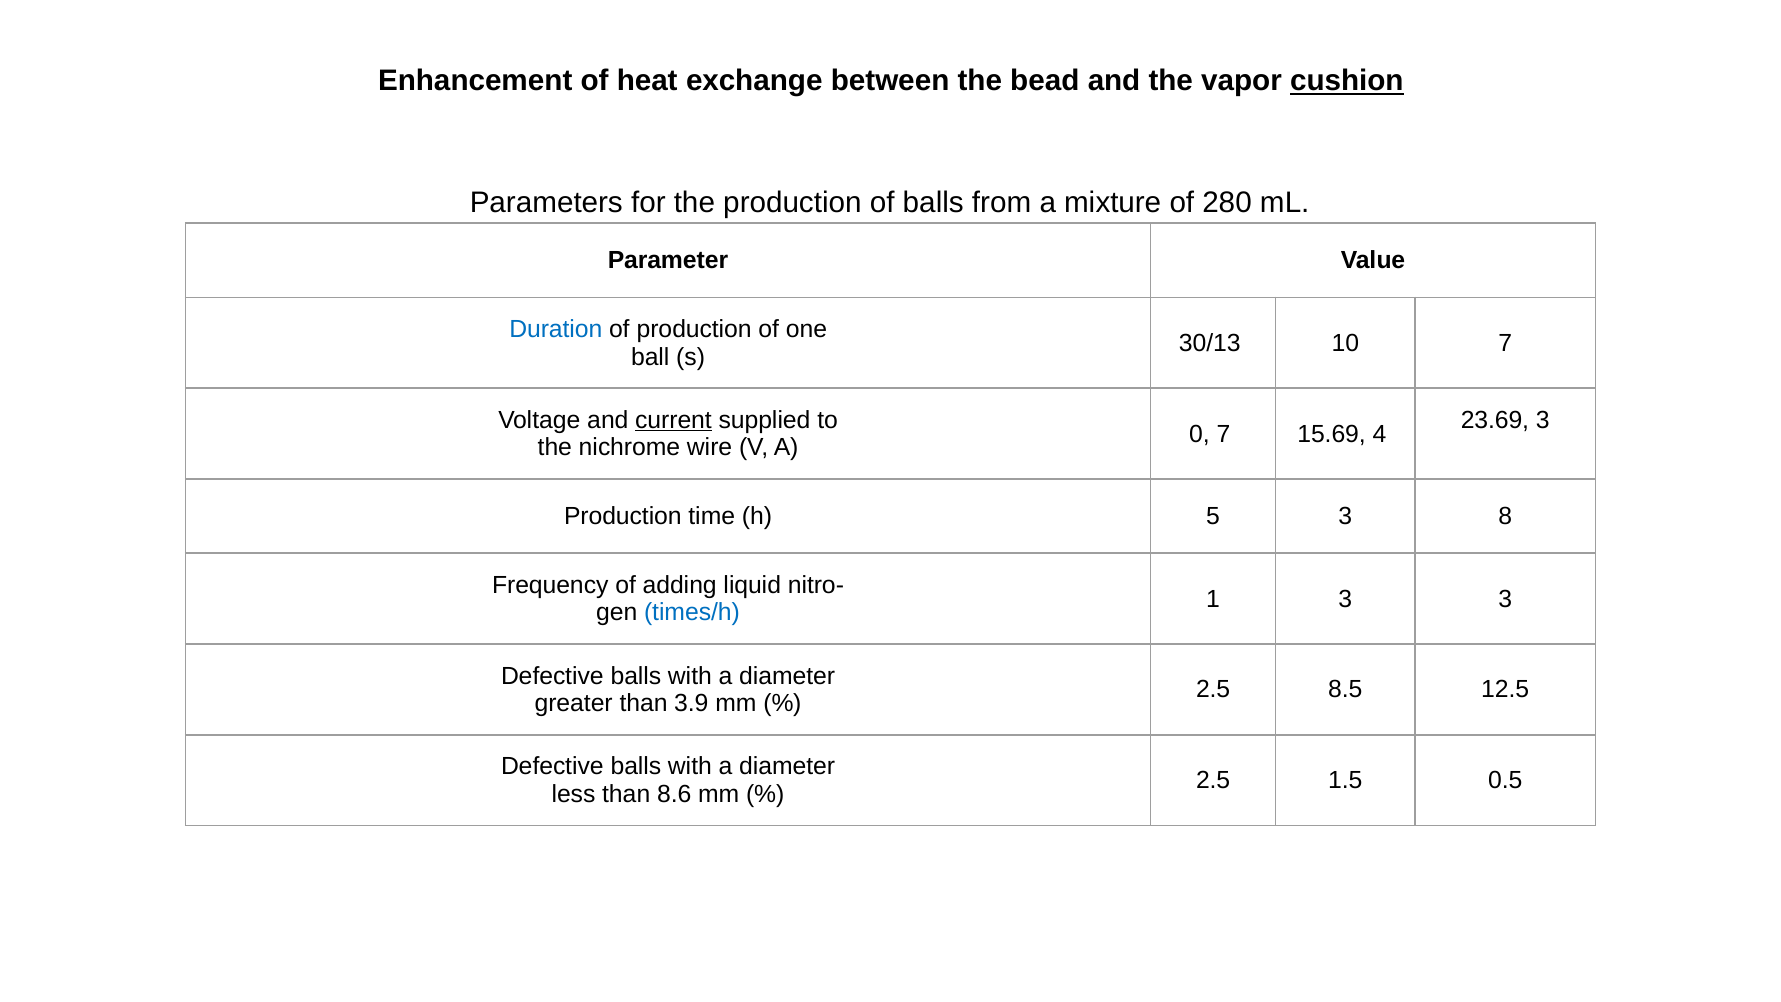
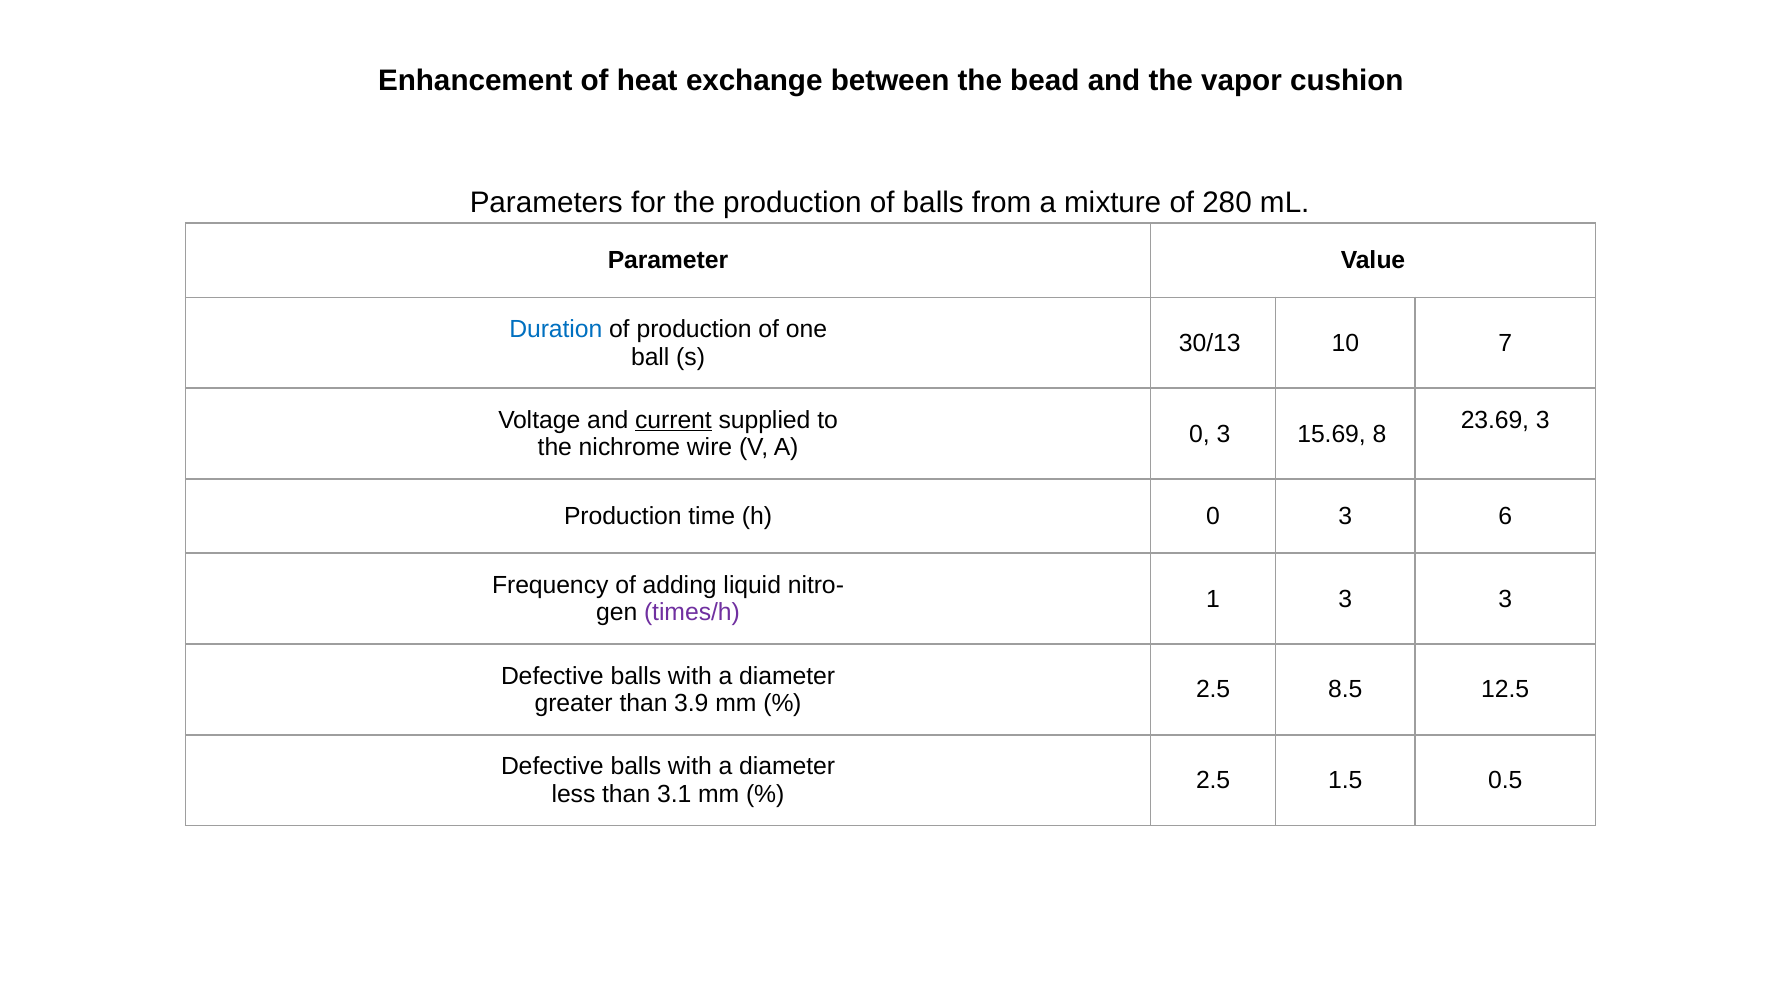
cushion underline: present -> none
7 at (1223, 434): 7 -> 3
4: 4 -> 8
h 5: 5 -> 0
8: 8 -> 6
times/h colour: blue -> purple
8.6: 8.6 -> 3.1
